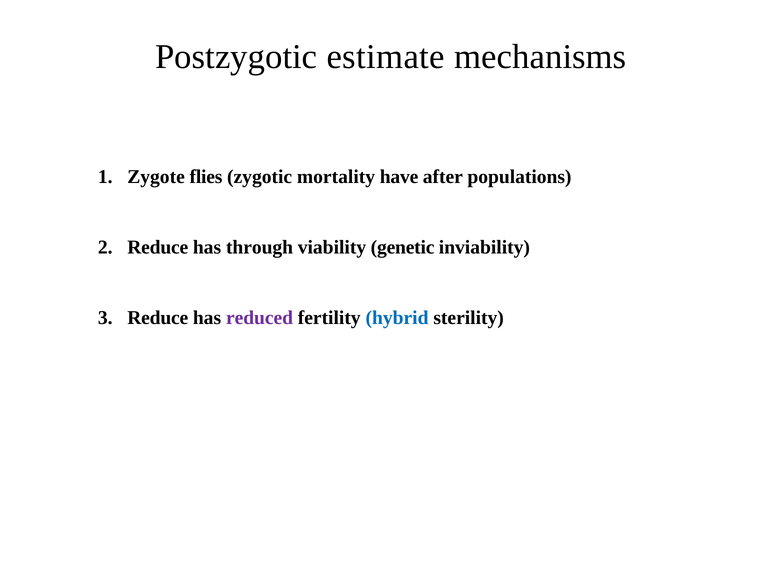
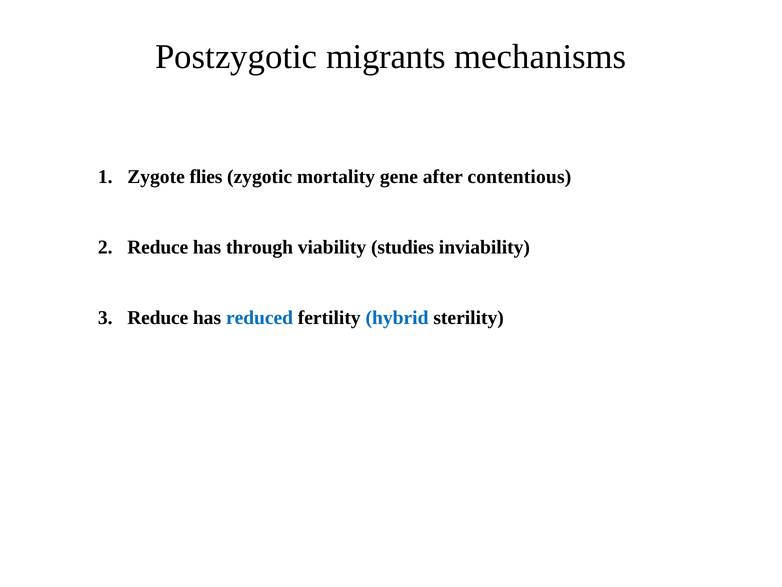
estimate: estimate -> migrants
have: have -> gene
populations: populations -> contentious
genetic: genetic -> studies
reduced colour: purple -> blue
